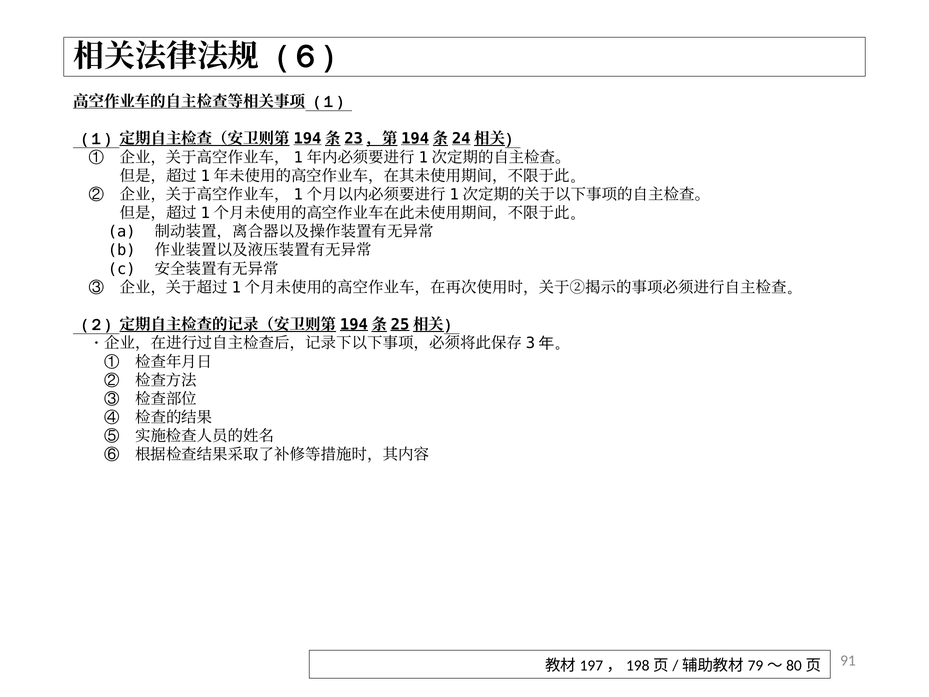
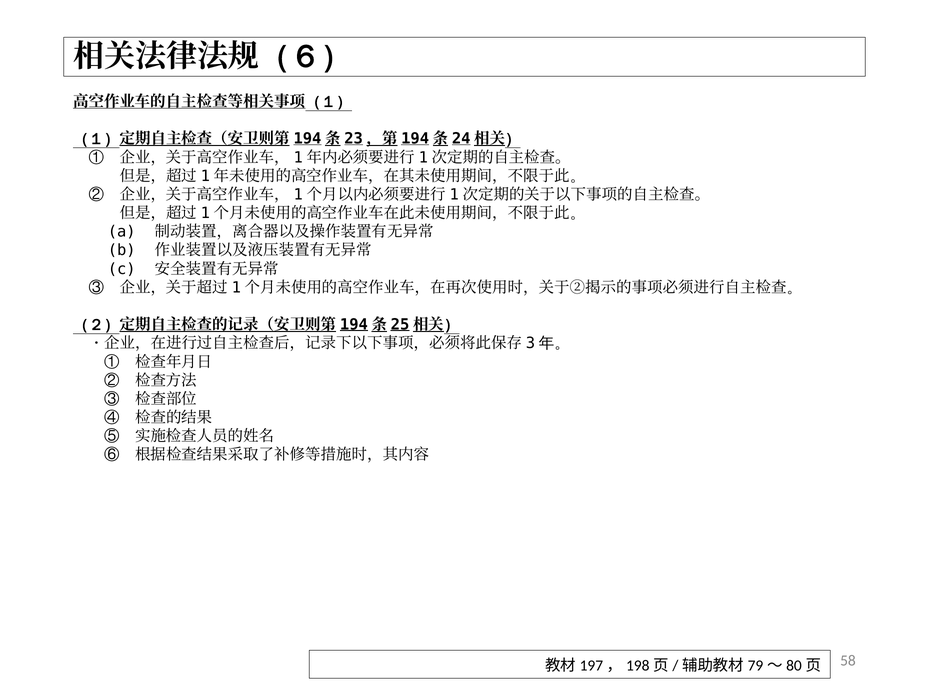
91: 91 -> 58
